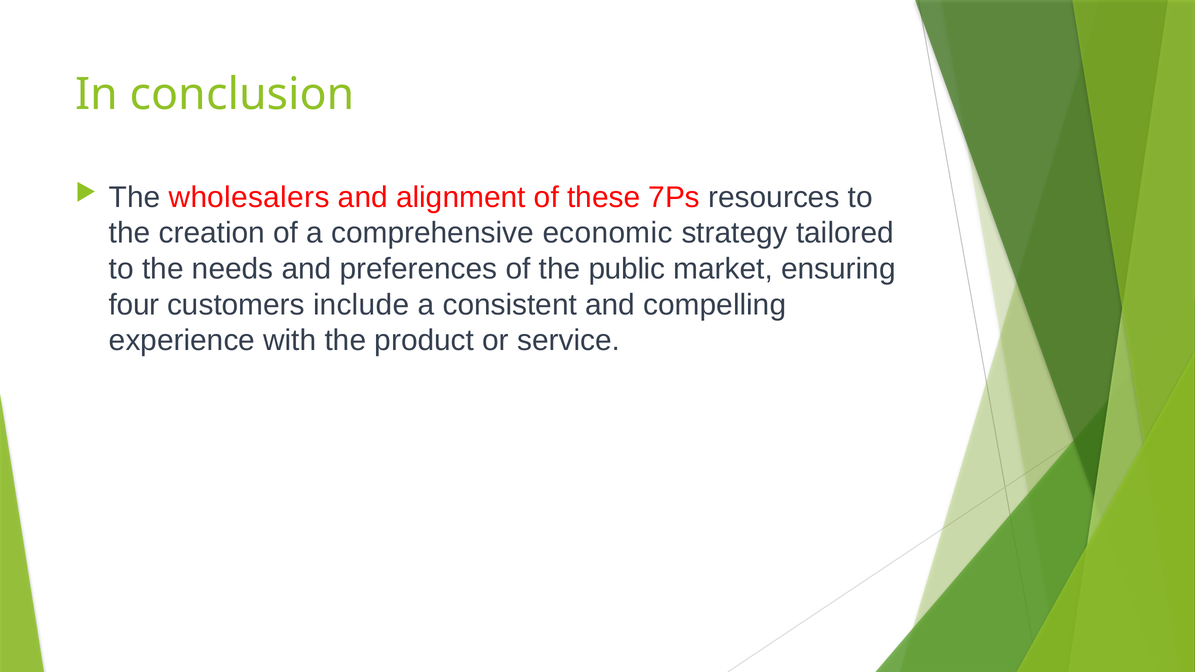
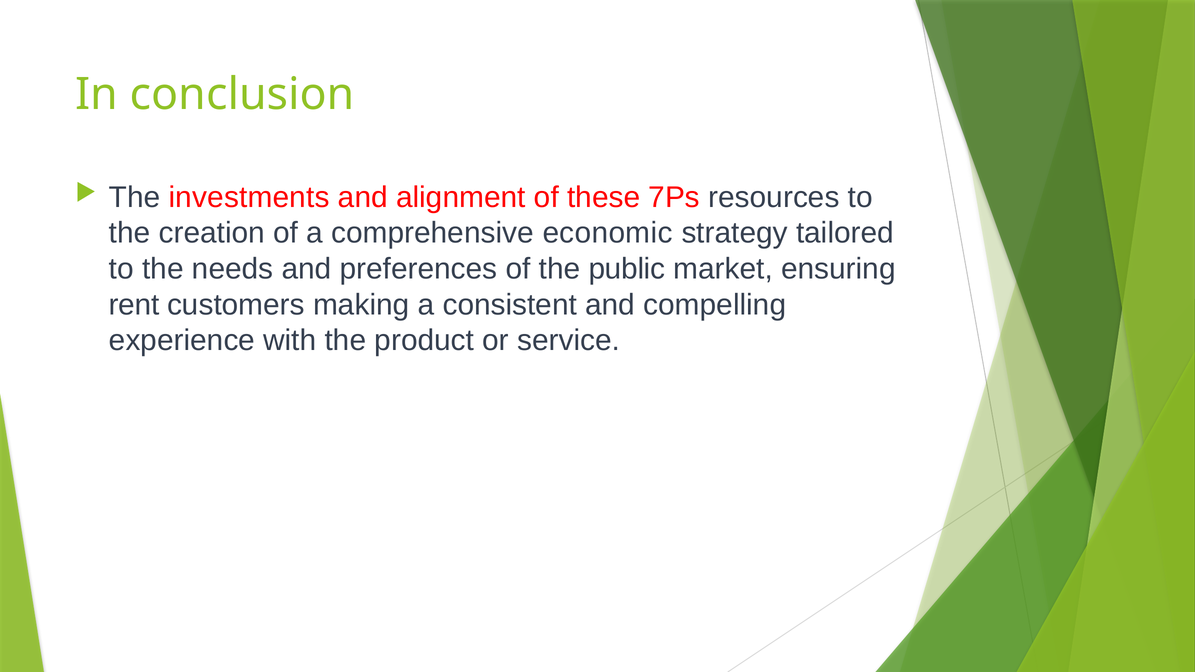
wholesalers: wholesalers -> investments
four: four -> rent
include: include -> making
